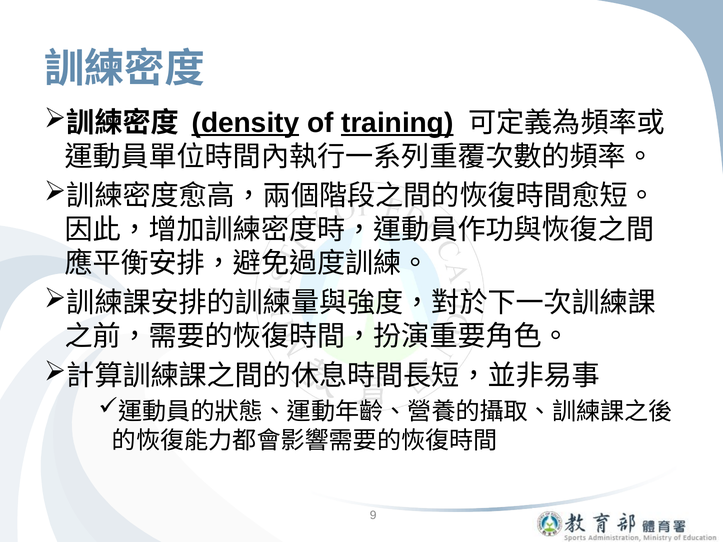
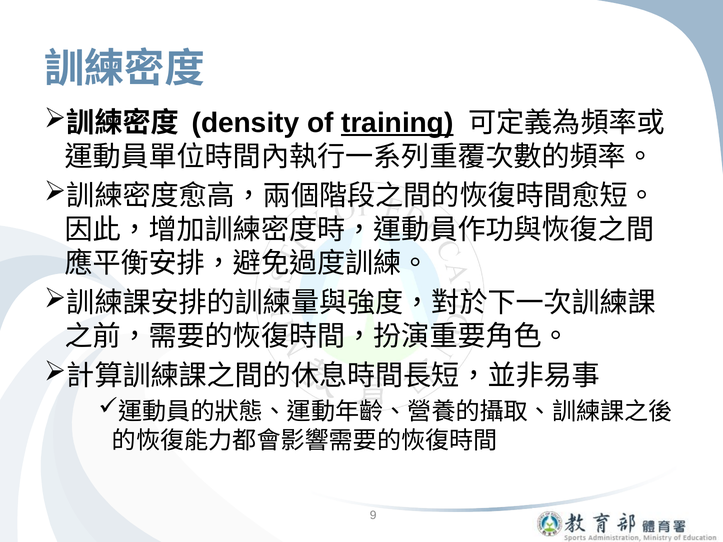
density underline: present -> none
